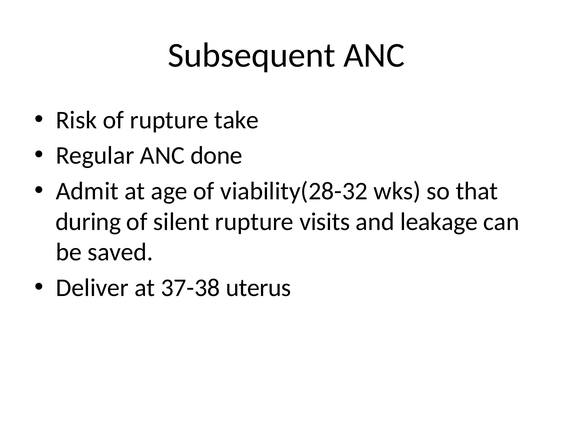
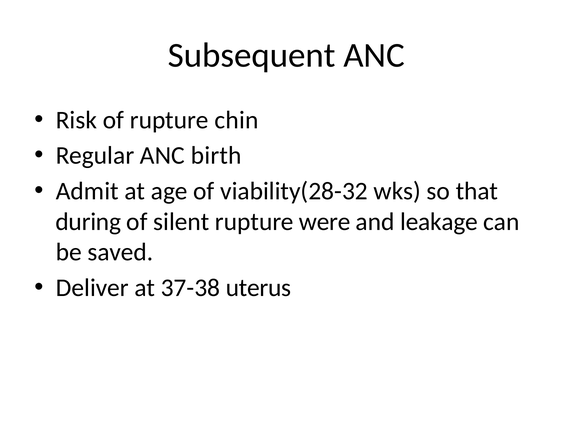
take: take -> chin
done: done -> birth
visits: visits -> were
